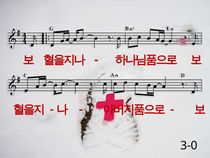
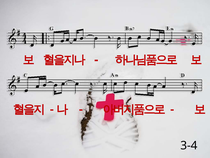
3-0: 3-0 -> 3-4
